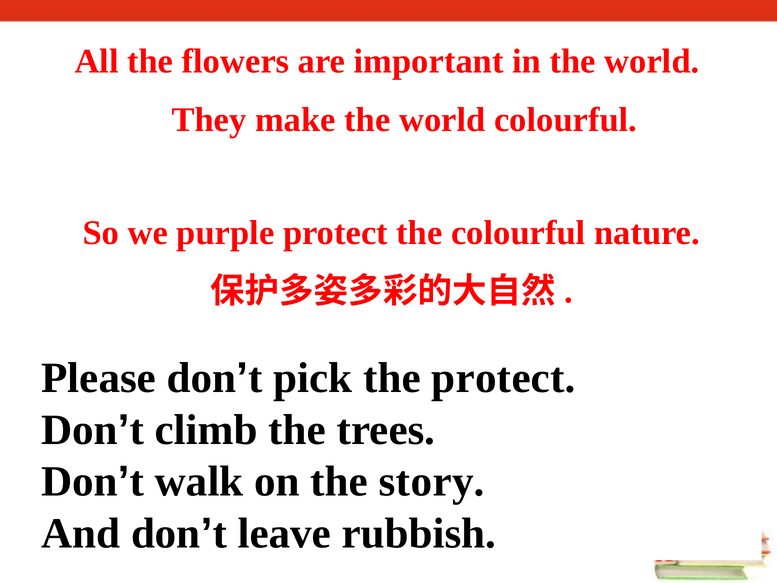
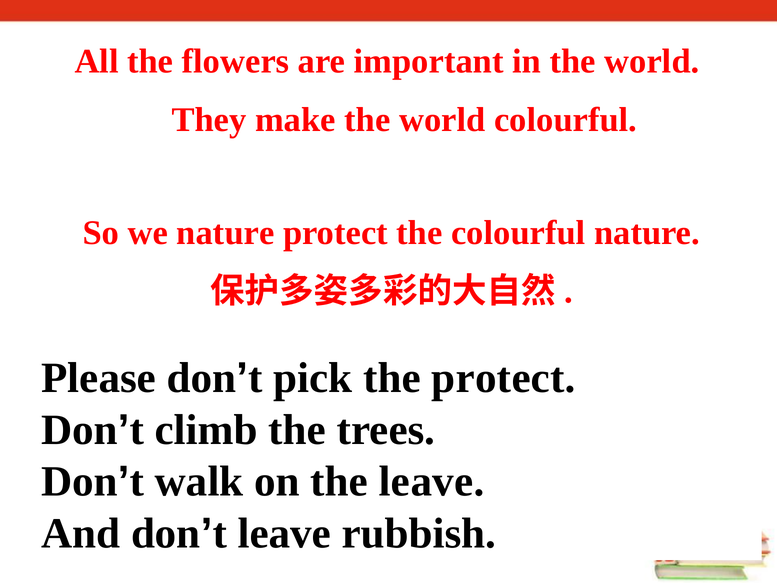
we purple: purple -> nature
the story: story -> leave
